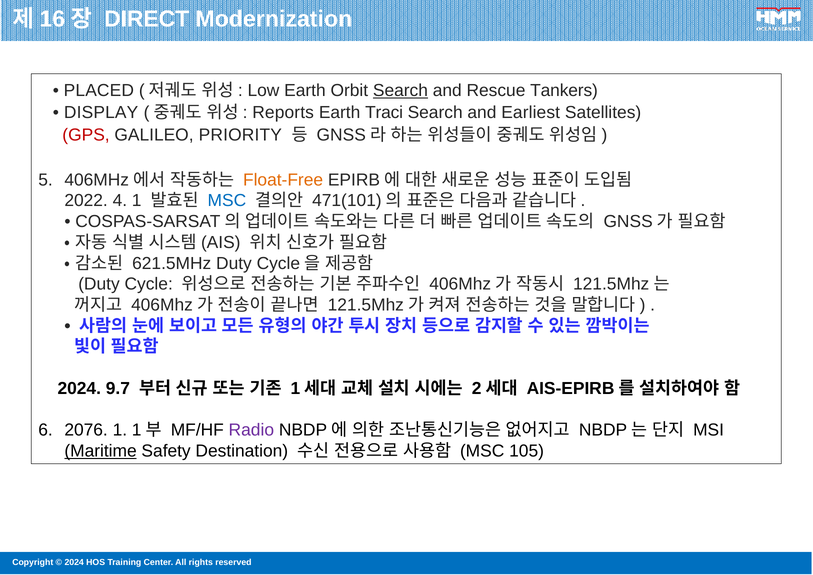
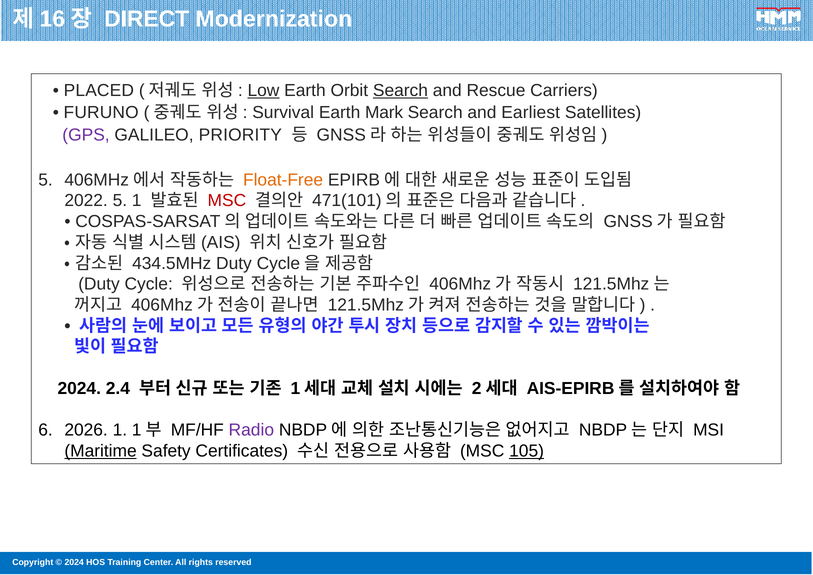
Low underline: none -> present
Tankers: Tankers -> Carriers
DISPLAY: DISPLAY -> FURUNO
Reports: Reports -> Survival
Traci: Traci -> Mark
GPS colour: red -> purple
2022 4: 4 -> 5
MSC at (227, 201) colour: blue -> red
621.5MHz: 621.5MHz -> 434.5MHz
9.7: 9.7 -> 2.4
2076: 2076 -> 2026
Destination: Destination -> Certificates
105 underline: none -> present
